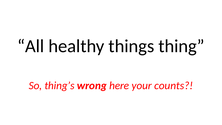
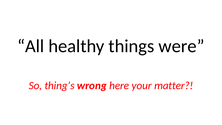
thing: thing -> were
counts: counts -> matter
